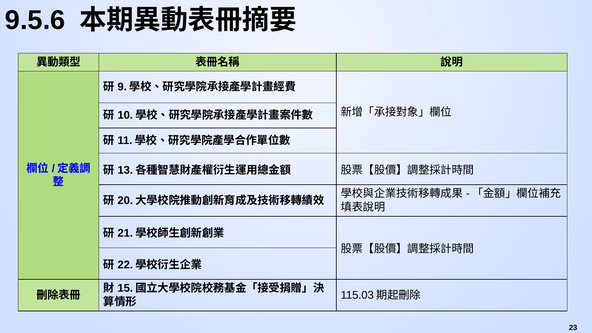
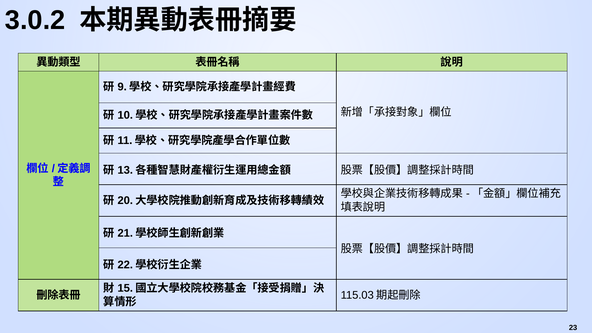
9.5.6: 9.5.6 -> 3.0.2
